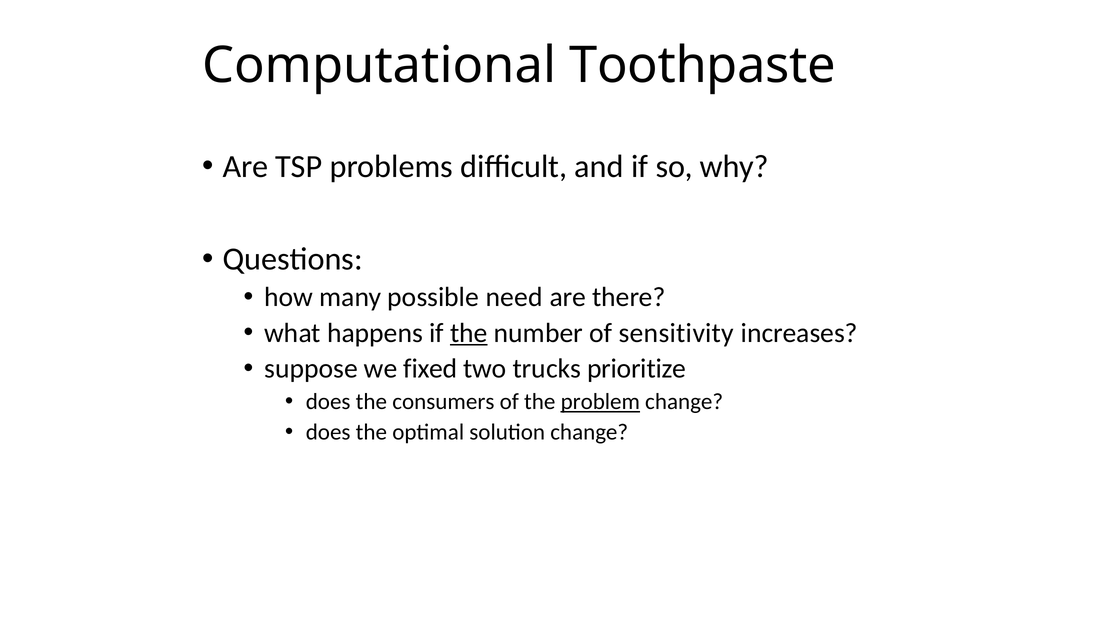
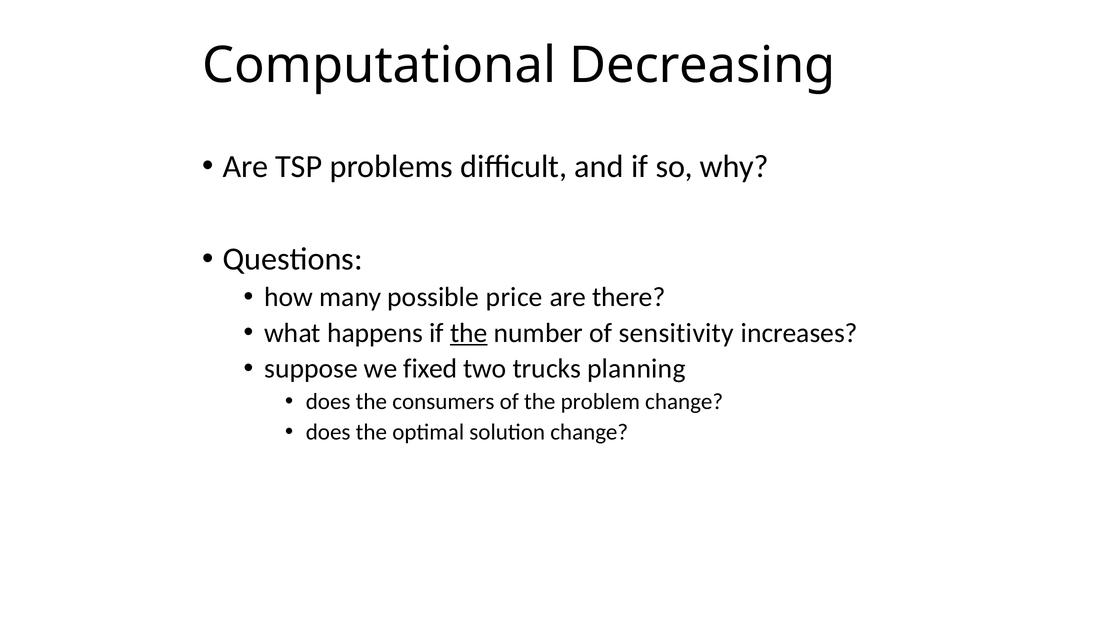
Toothpaste: Toothpaste -> Decreasing
need: need -> price
prioritize: prioritize -> planning
problem underline: present -> none
